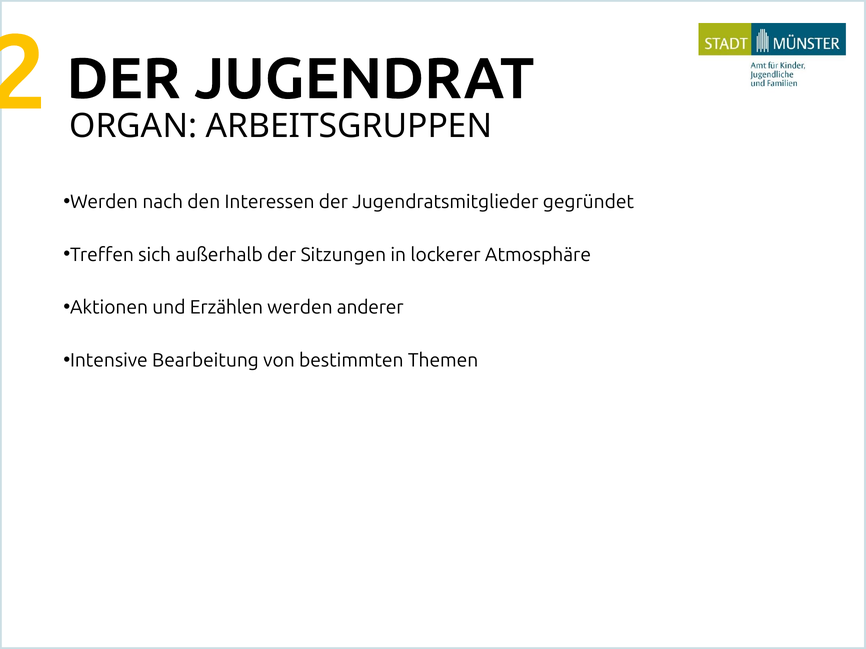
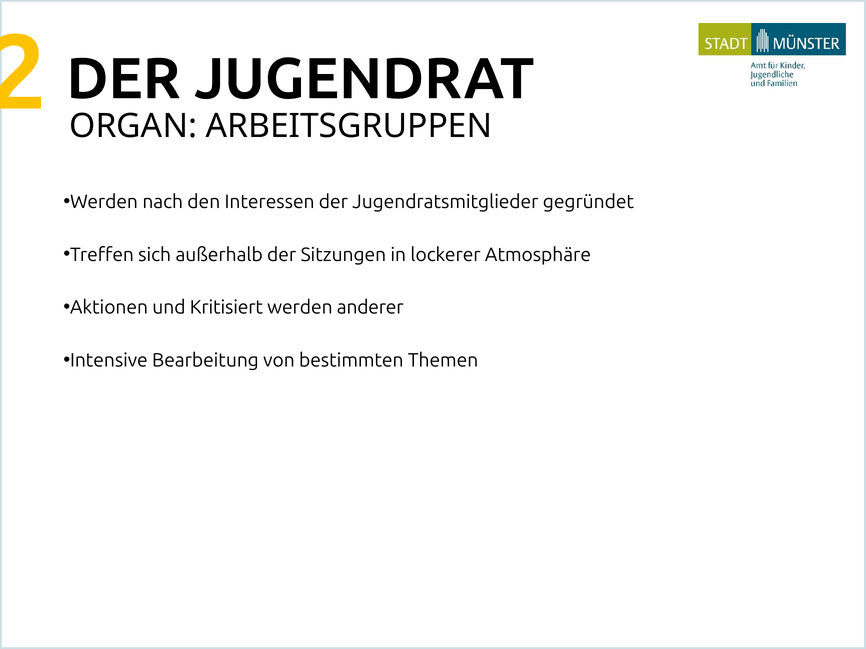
Erzählen: Erzählen -> Kritisiert
